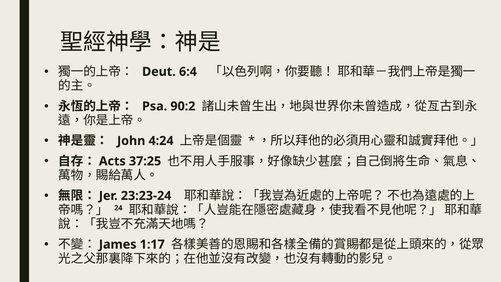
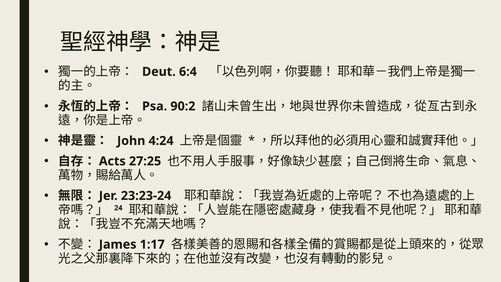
37:25: 37:25 -> 27:25
